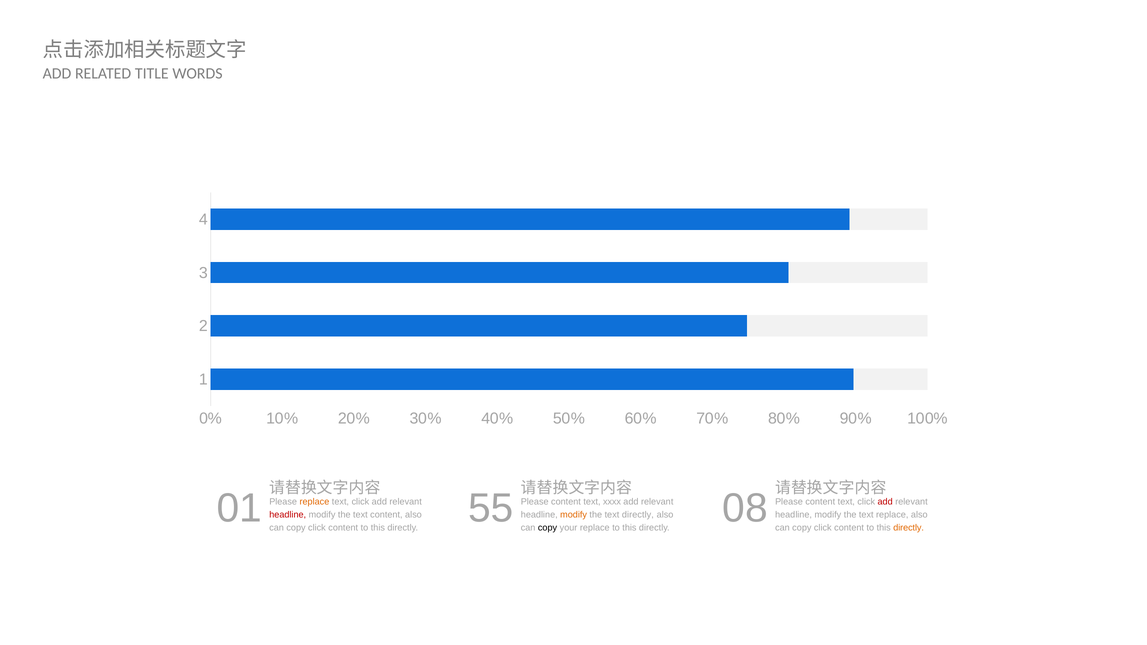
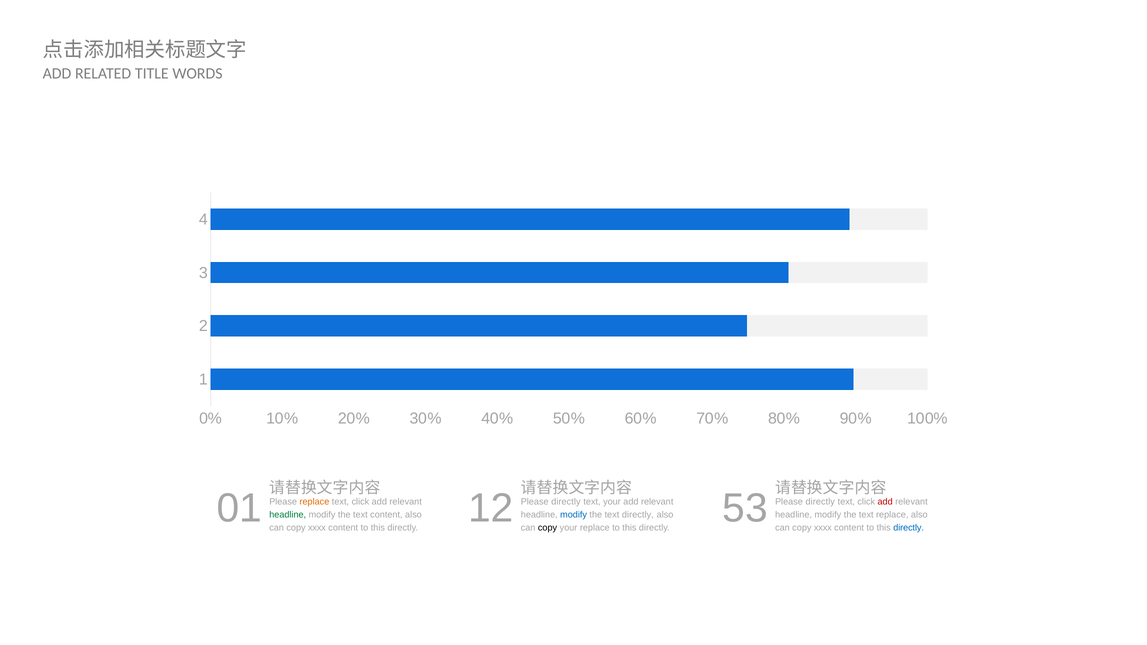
55: 55 -> 12
content at (566, 502): content -> directly
text xxxx: xxxx -> your
08: 08 -> 53
content at (820, 502): content -> directly
headline at (288, 515) colour: red -> green
modify at (574, 515) colour: orange -> blue
click at (317, 528): click -> xxxx
click at (823, 528): click -> xxxx
directly at (909, 528) colour: orange -> blue
